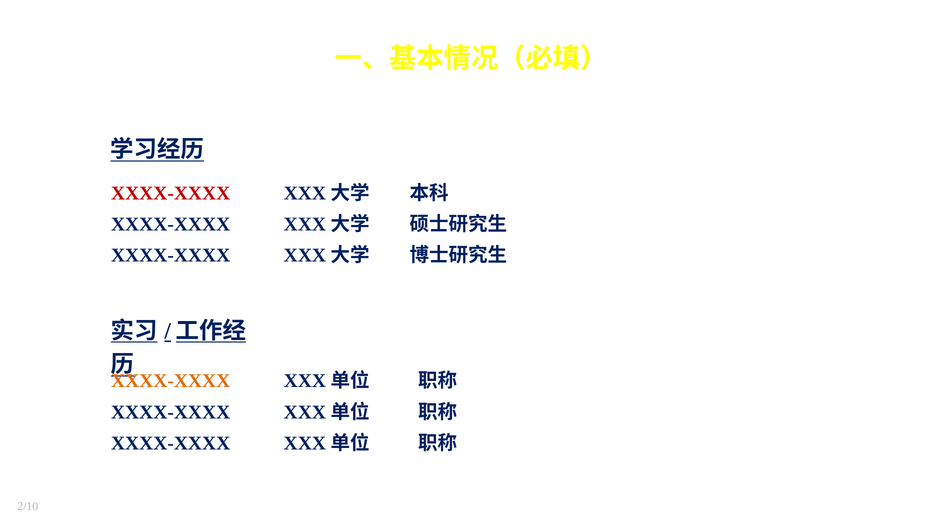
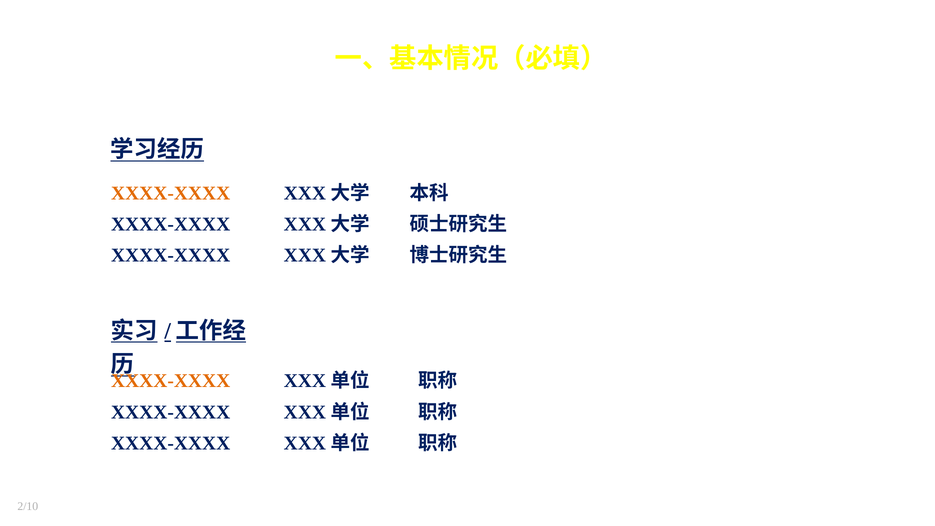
XXXX-XXXX at (171, 193) colour: red -> orange
